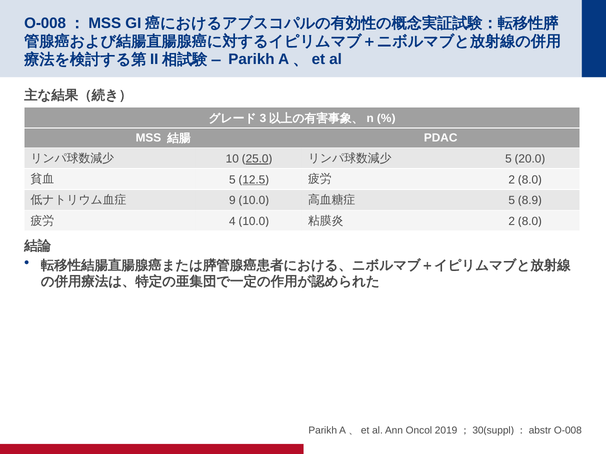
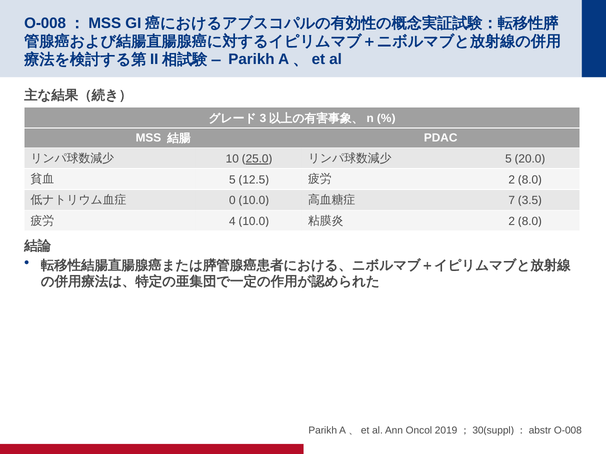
12.5 underline: present -> none
9: 9 -> 0
5 at (512, 201): 5 -> 7
8.9: 8.9 -> 3.5
